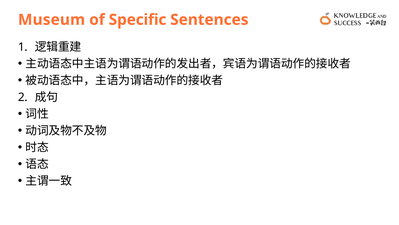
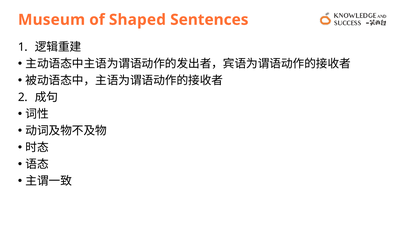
Specific: Specific -> Shaped
